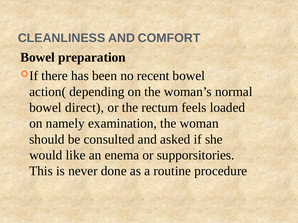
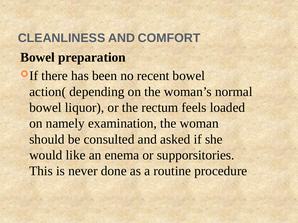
direct: direct -> liquor
